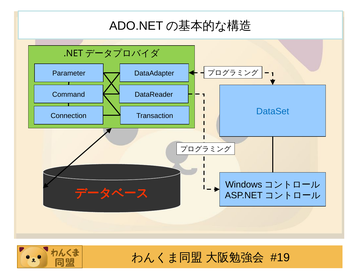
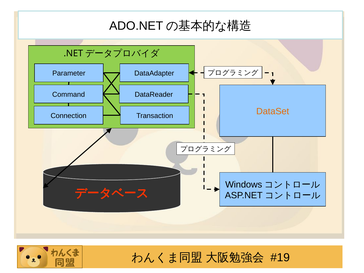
DataSet colour: blue -> orange
